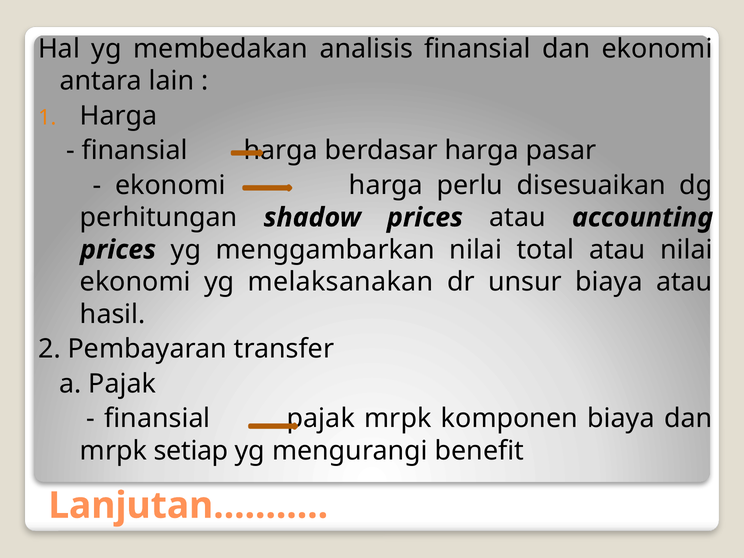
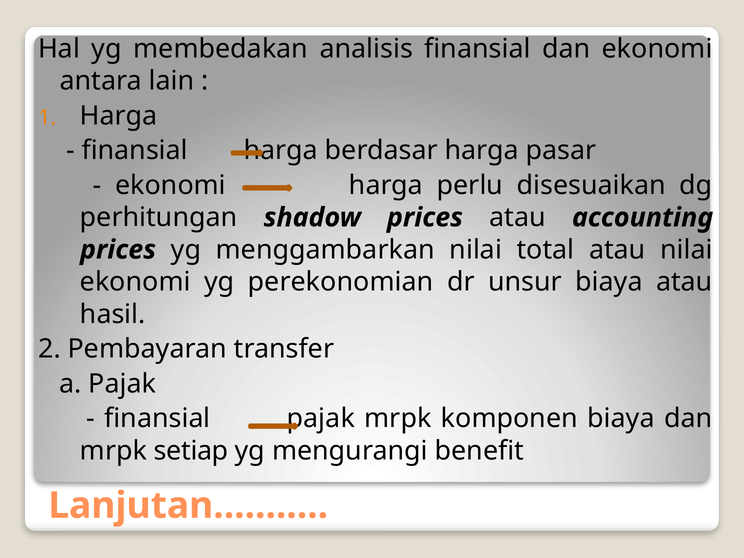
melaksanakan: melaksanakan -> perekonomian
